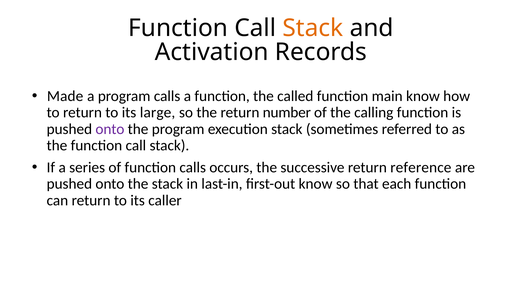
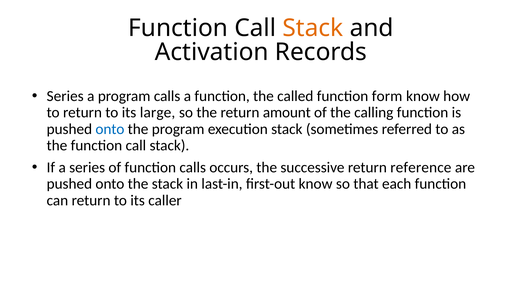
Made at (65, 96): Made -> Series
main: main -> form
number: number -> amount
onto at (110, 129) colour: purple -> blue
